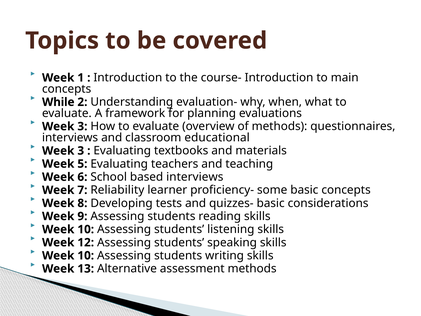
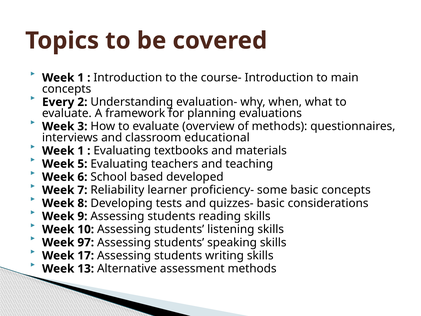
While: While -> Every
3 at (81, 151): 3 -> 1
based interviews: interviews -> developed
12: 12 -> 97
10 at (86, 255): 10 -> 17
